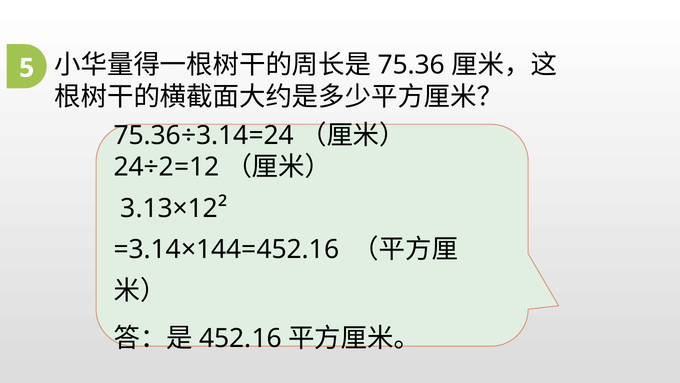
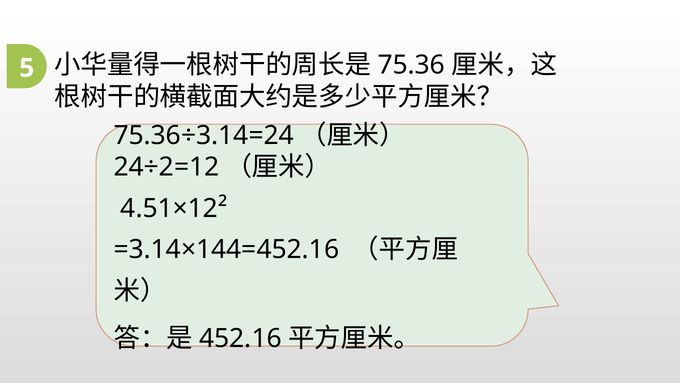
3.13×12²: 3.13×12² -> 4.51×12²
